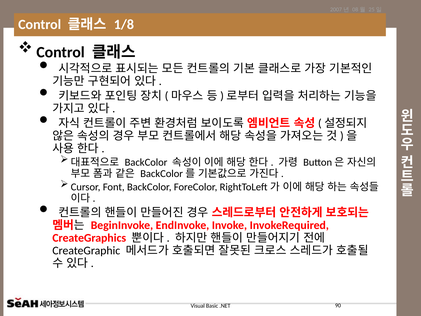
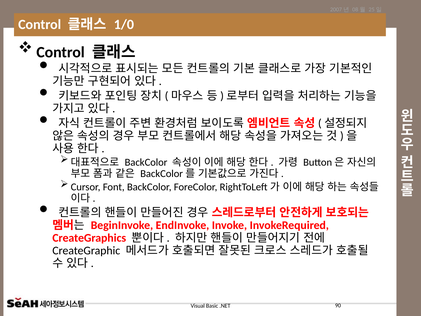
1/8: 1/8 -> 1/0
